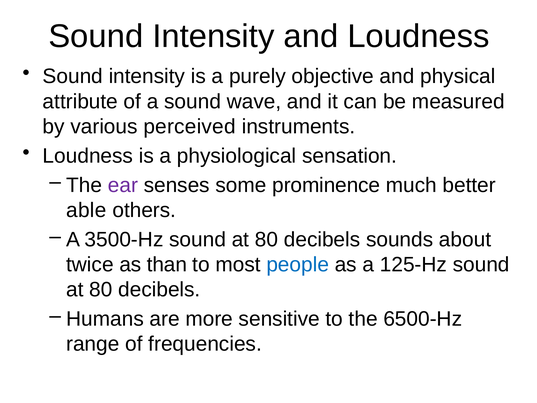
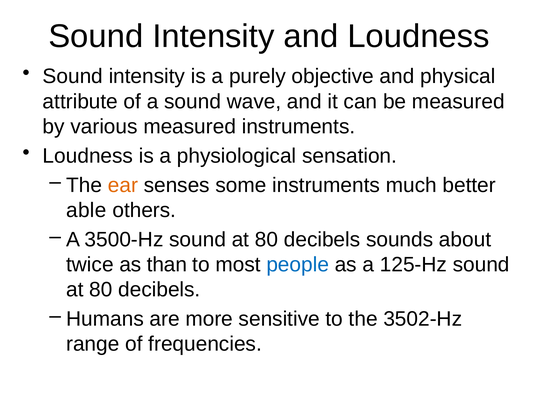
various perceived: perceived -> measured
ear colour: purple -> orange
some prominence: prominence -> instruments
6500-Hz: 6500-Hz -> 3502-Hz
